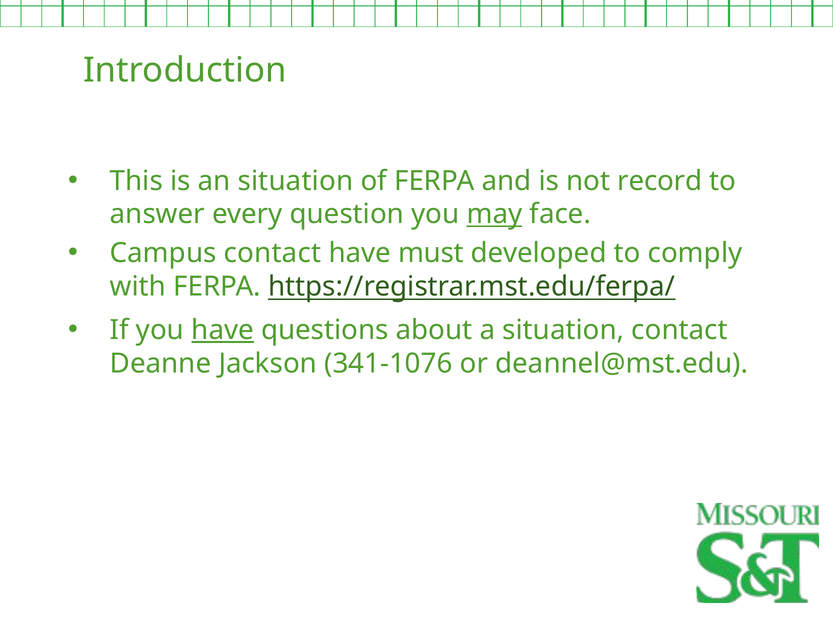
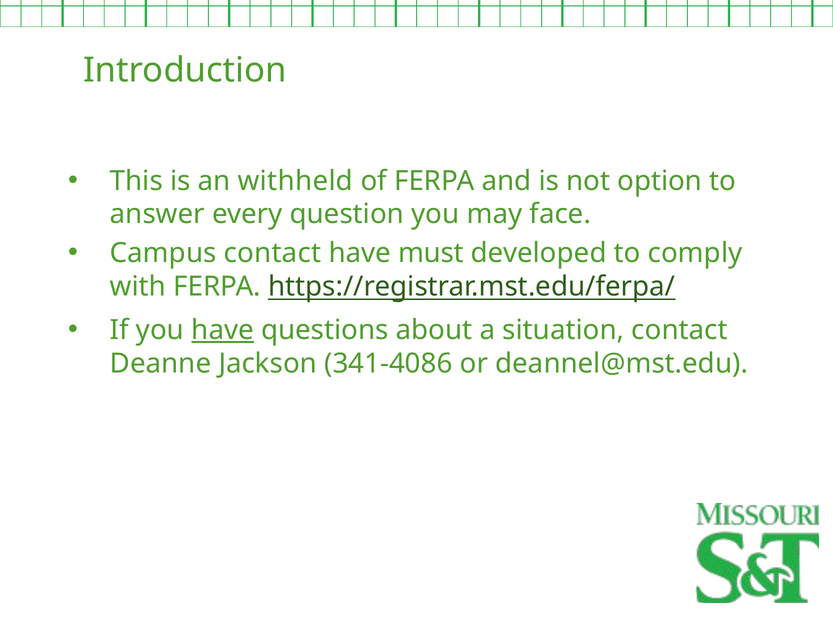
an situation: situation -> withheld
record: record -> option
may underline: present -> none
341-1076: 341-1076 -> 341-4086
